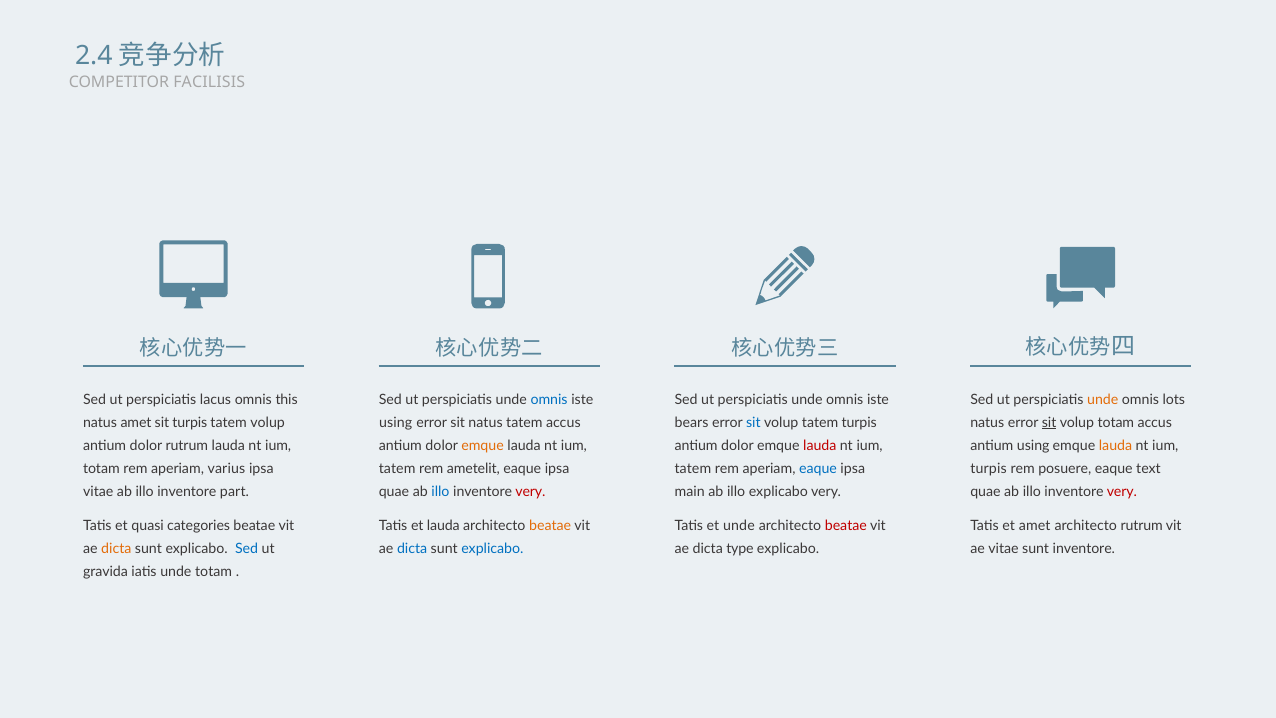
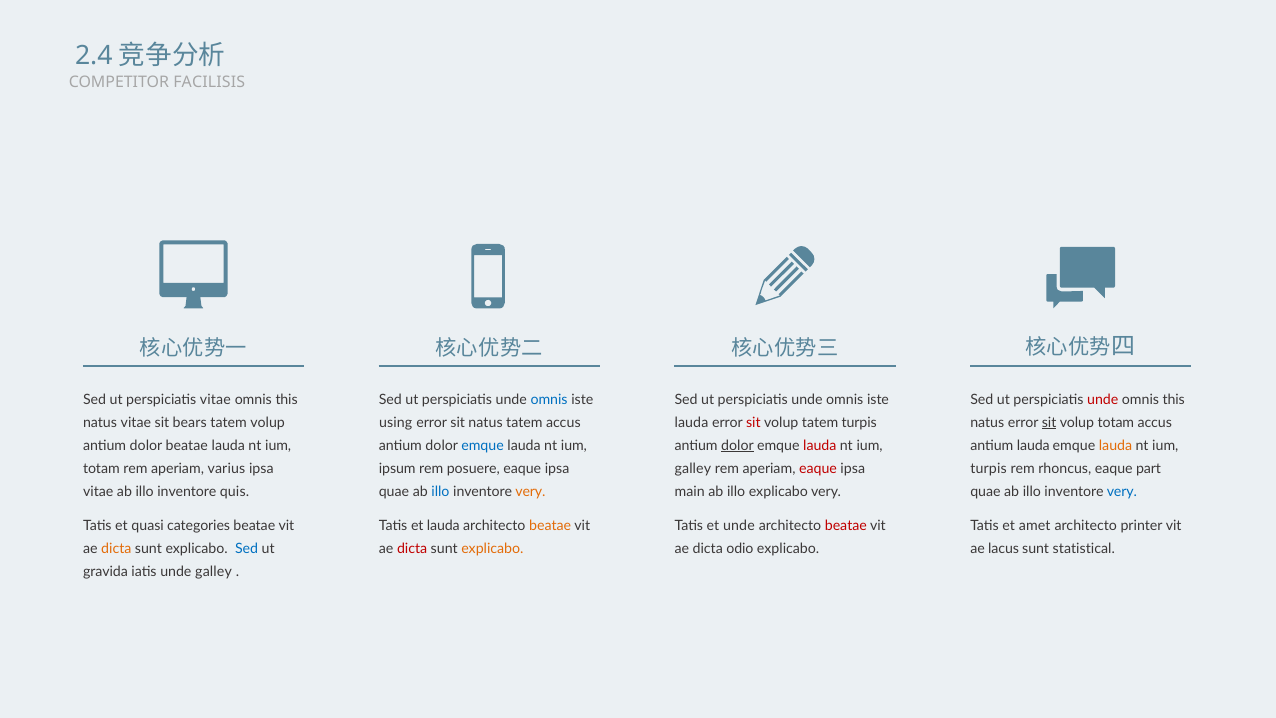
perspiciatis lacus: lacus -> vitae
unde at (1103, 399) colour: orange -> red
lots at (1174, 399): lots -> this
natus amet: amet -> vitae
sit turpis: turpis -> bears
bears at (692, 422): bears -> lauda
sit at (753, 422) colour: blue -> red
dolor rutrum: rutrum -> beatae
emque at (483, 445) colour: orange -> blue
dolor at (737, 445) underline: none -> present
antium using: using -> lauda
tatem at (397, 468): tatem -> ipsum
ametelit: ametelit -> posuere
tatem at (693, 468): tatem -> galley
eaque at (818, 468) colour: blue -> red
posuere: posuere -> rhoncus
text: text -> part
part: part -> quis
very at (530, 492) colour: red -> orange
very at (1122, 492) colour: red -> blue
architecto rutrum: rutrum -> printer
dicta at (412, 548) colour: blue -> red
explicabo at (492, 548) colour: blue -> orange
type: type -> odio
ae vitae: vitae -> lacus
sunt inventore: inventore -> statistical
unde totam: totam -> galley
